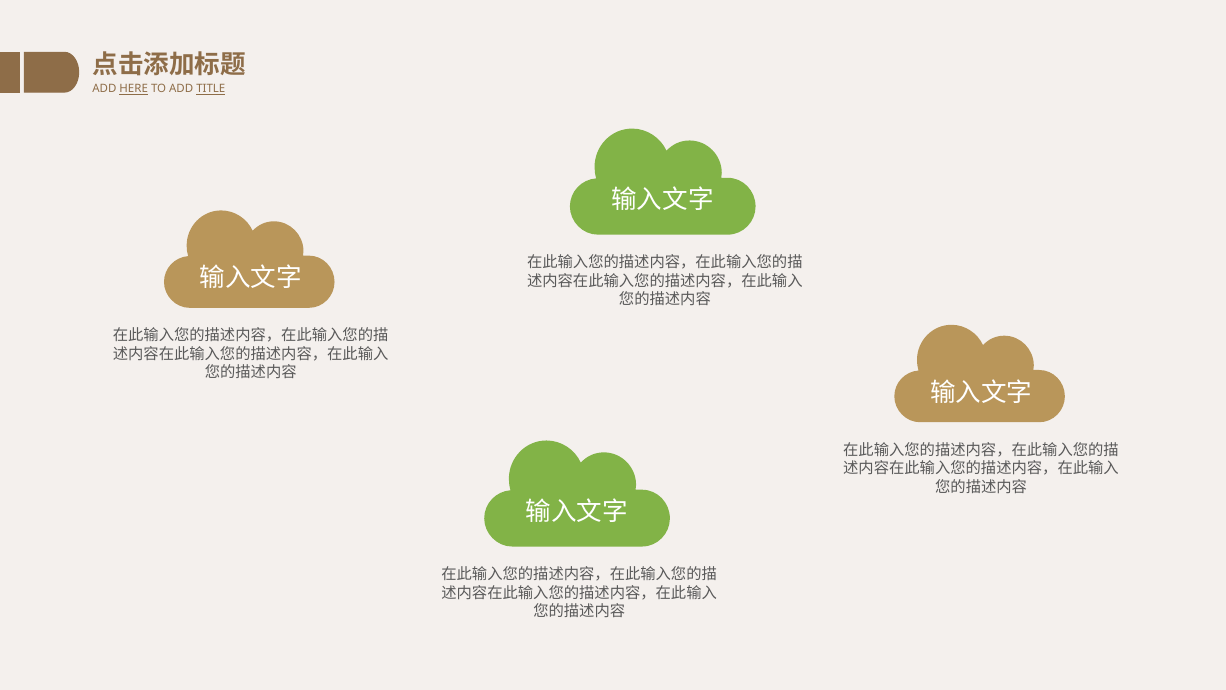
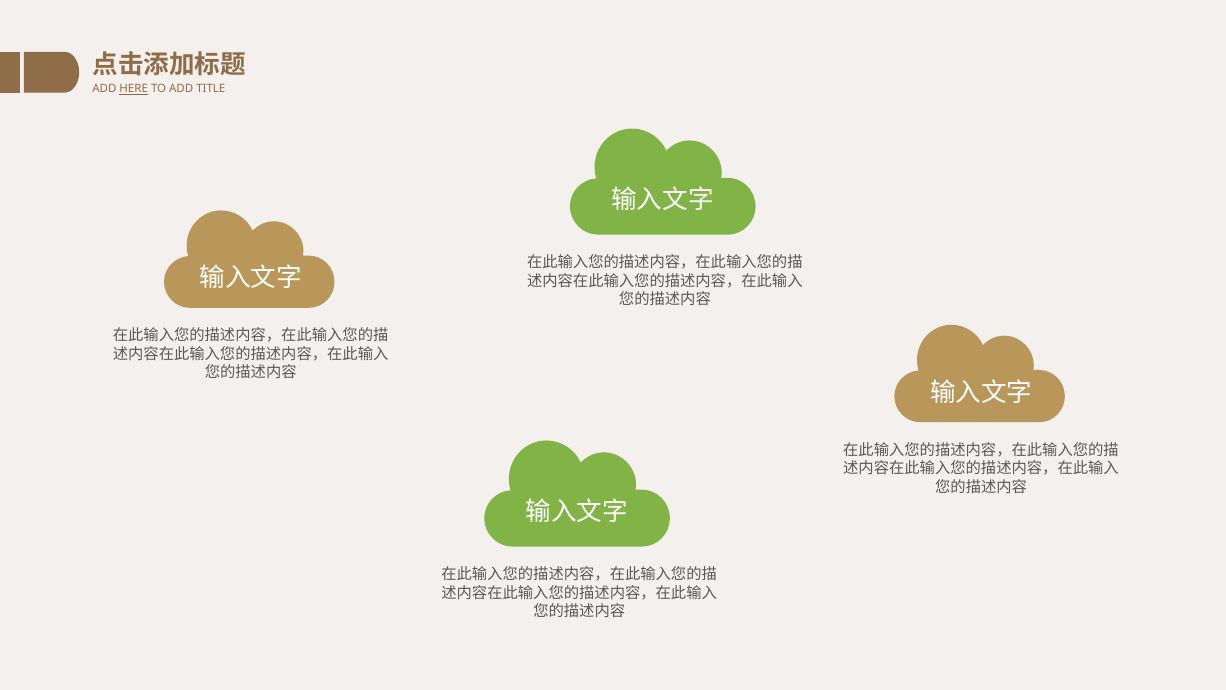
TITLE underline: present -> none
